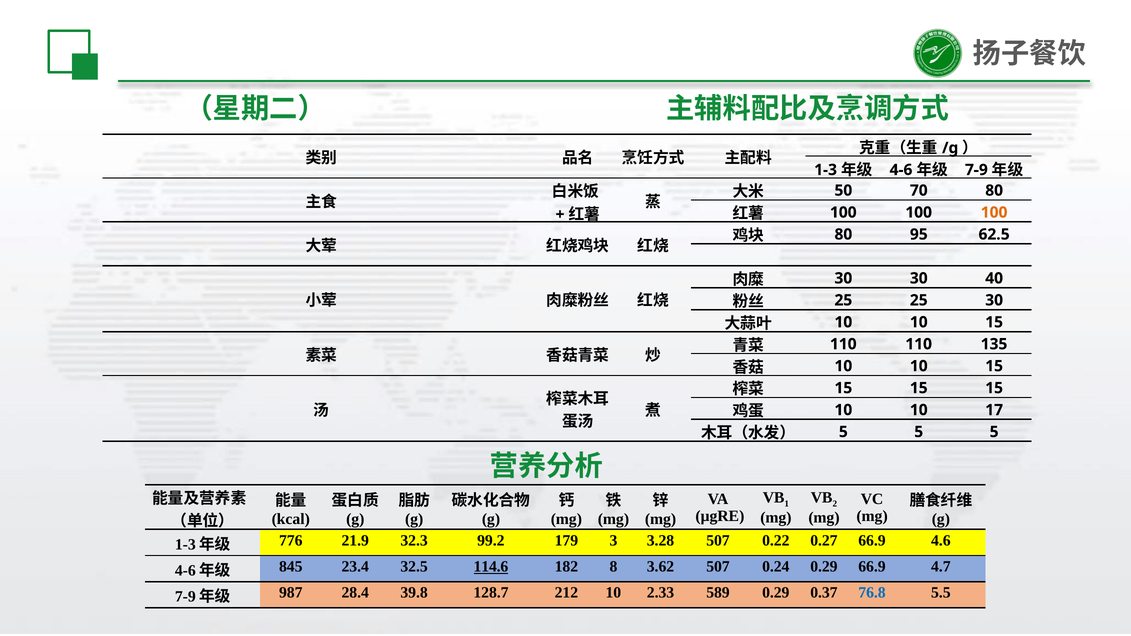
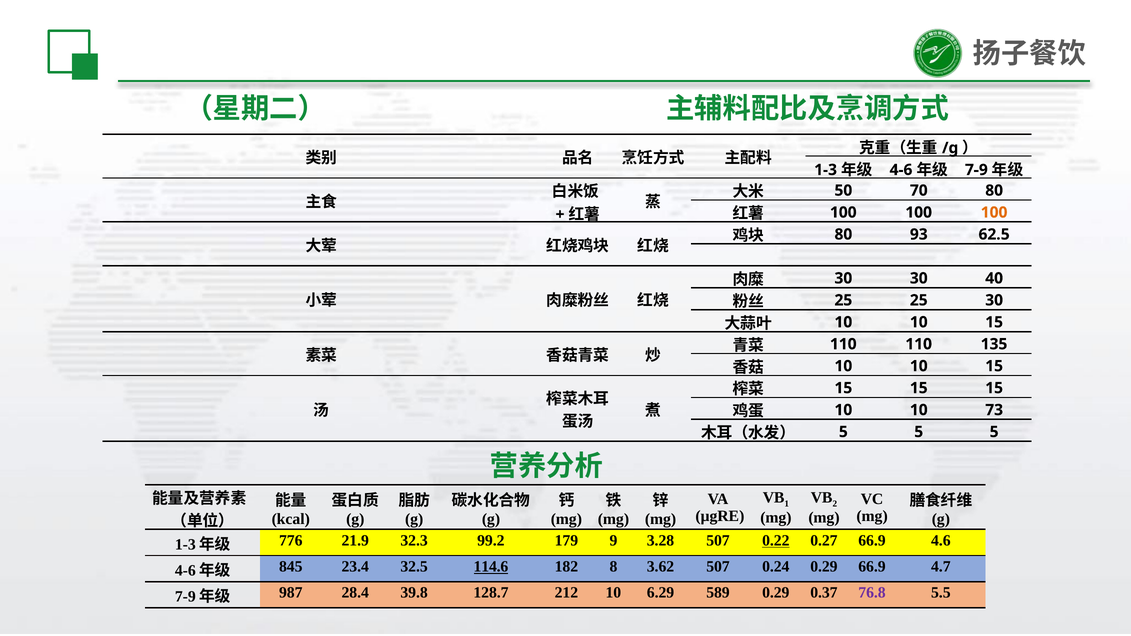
95: 95 -> 93
17: 17 -> 73
3: 3 -> 9
0.22 underline: none -> present
2.33: 2.33 -> 6.29
76.8 colour: blue -> purple
